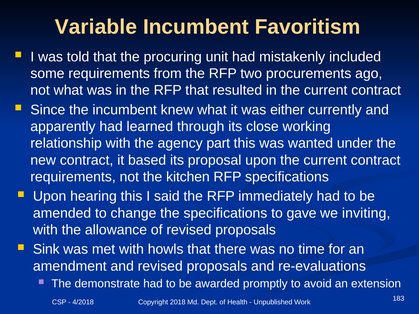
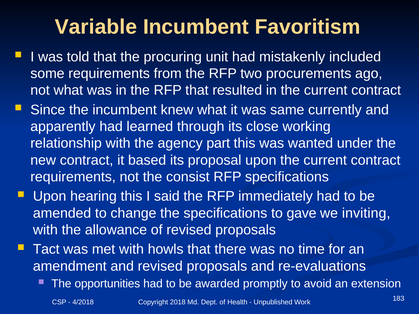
either: either -> same
kitchen: kitchen -> consist
Sink: Sink -> Tact
demonstrate: demonstrate -> opportunities
